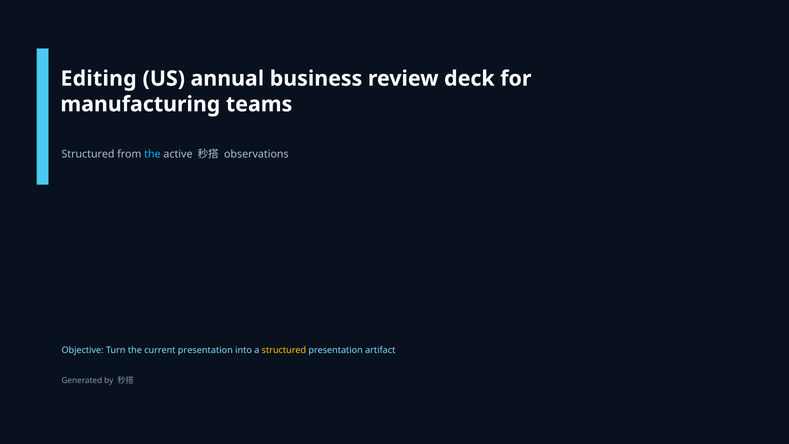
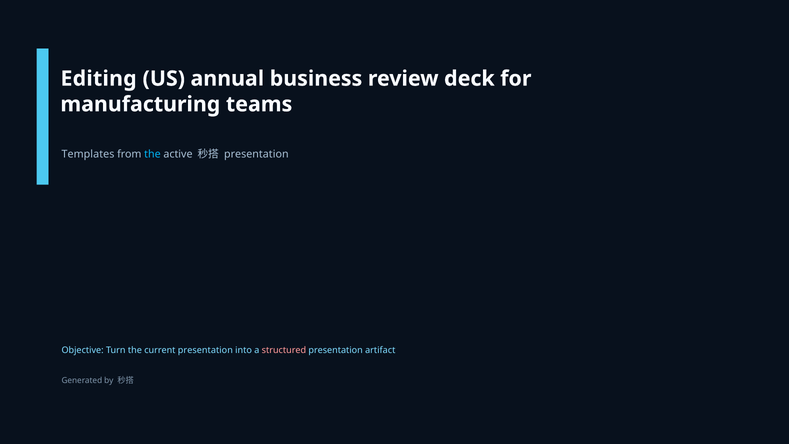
Structured at (88, 154): Structured -> Templates
observations at (256, 154): observations -> presentation
structured at (284, 350) colour: yellow -> pink
